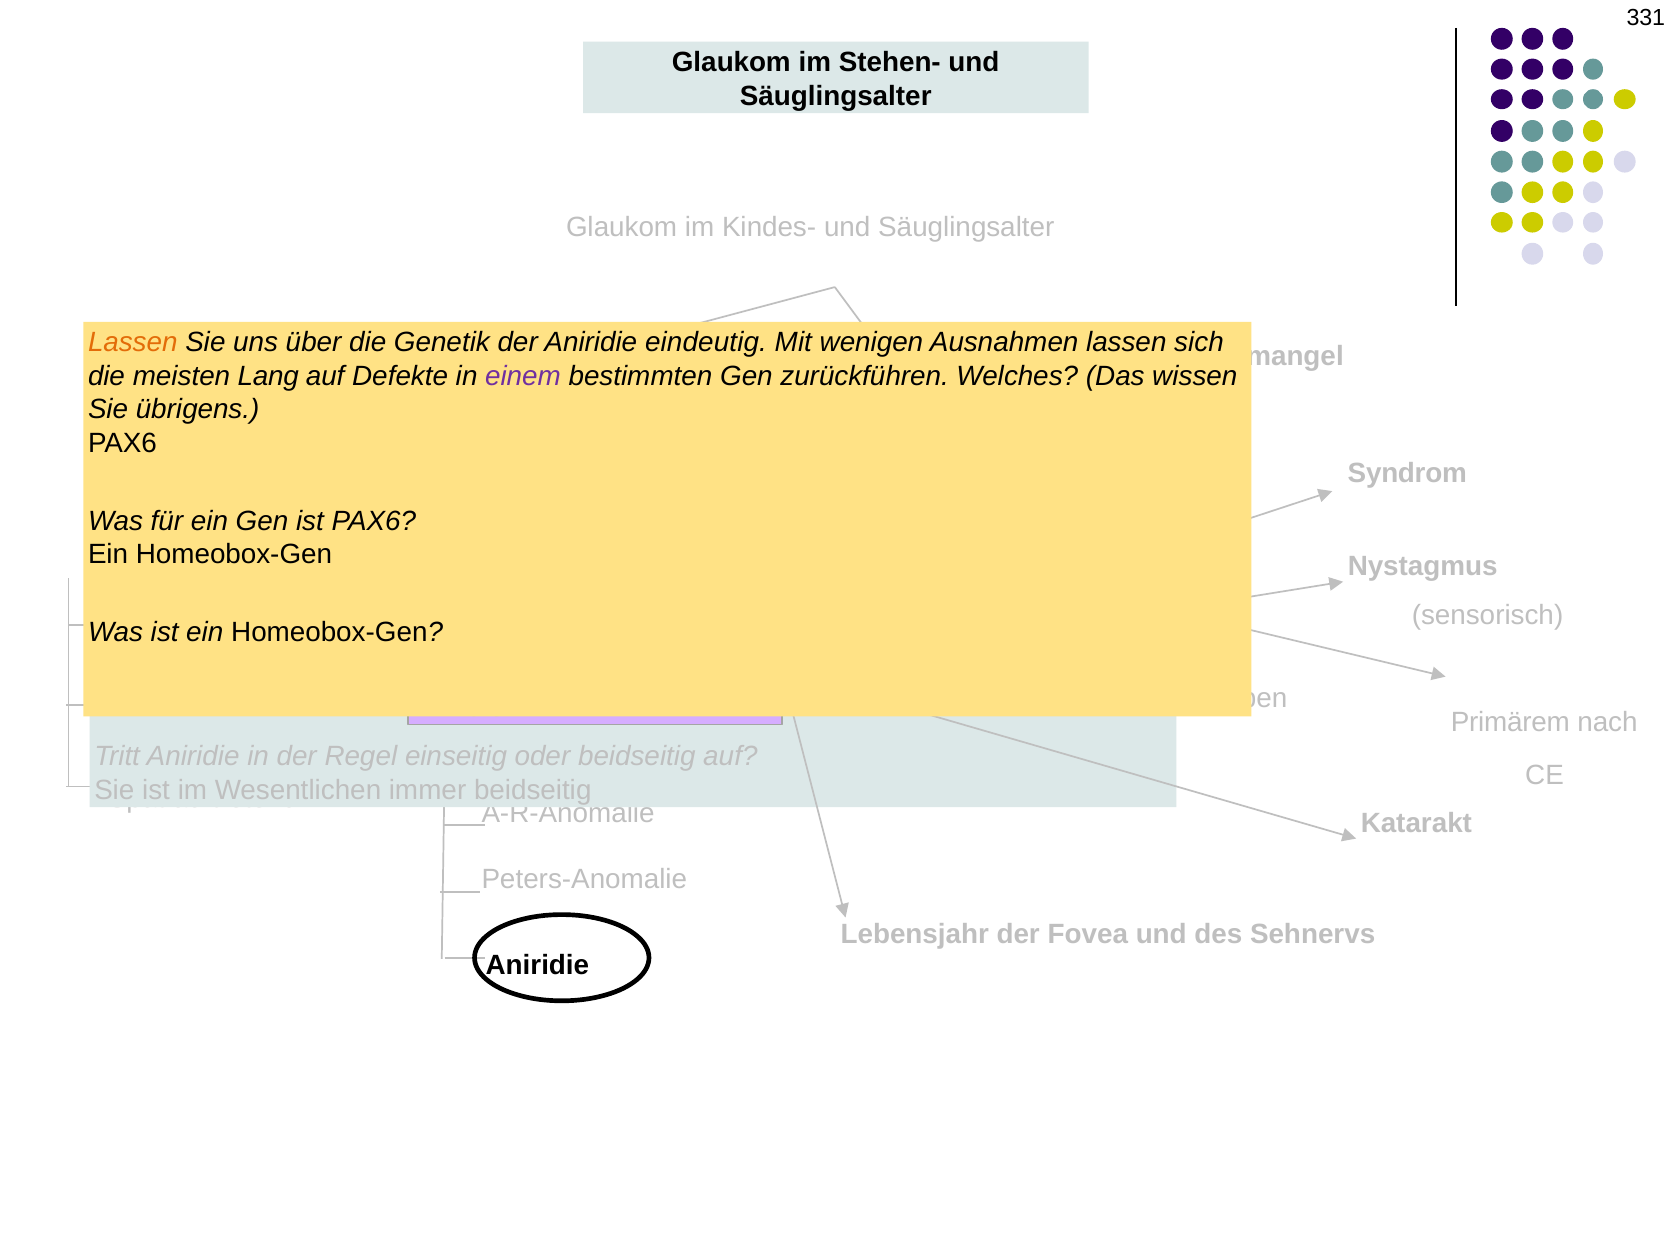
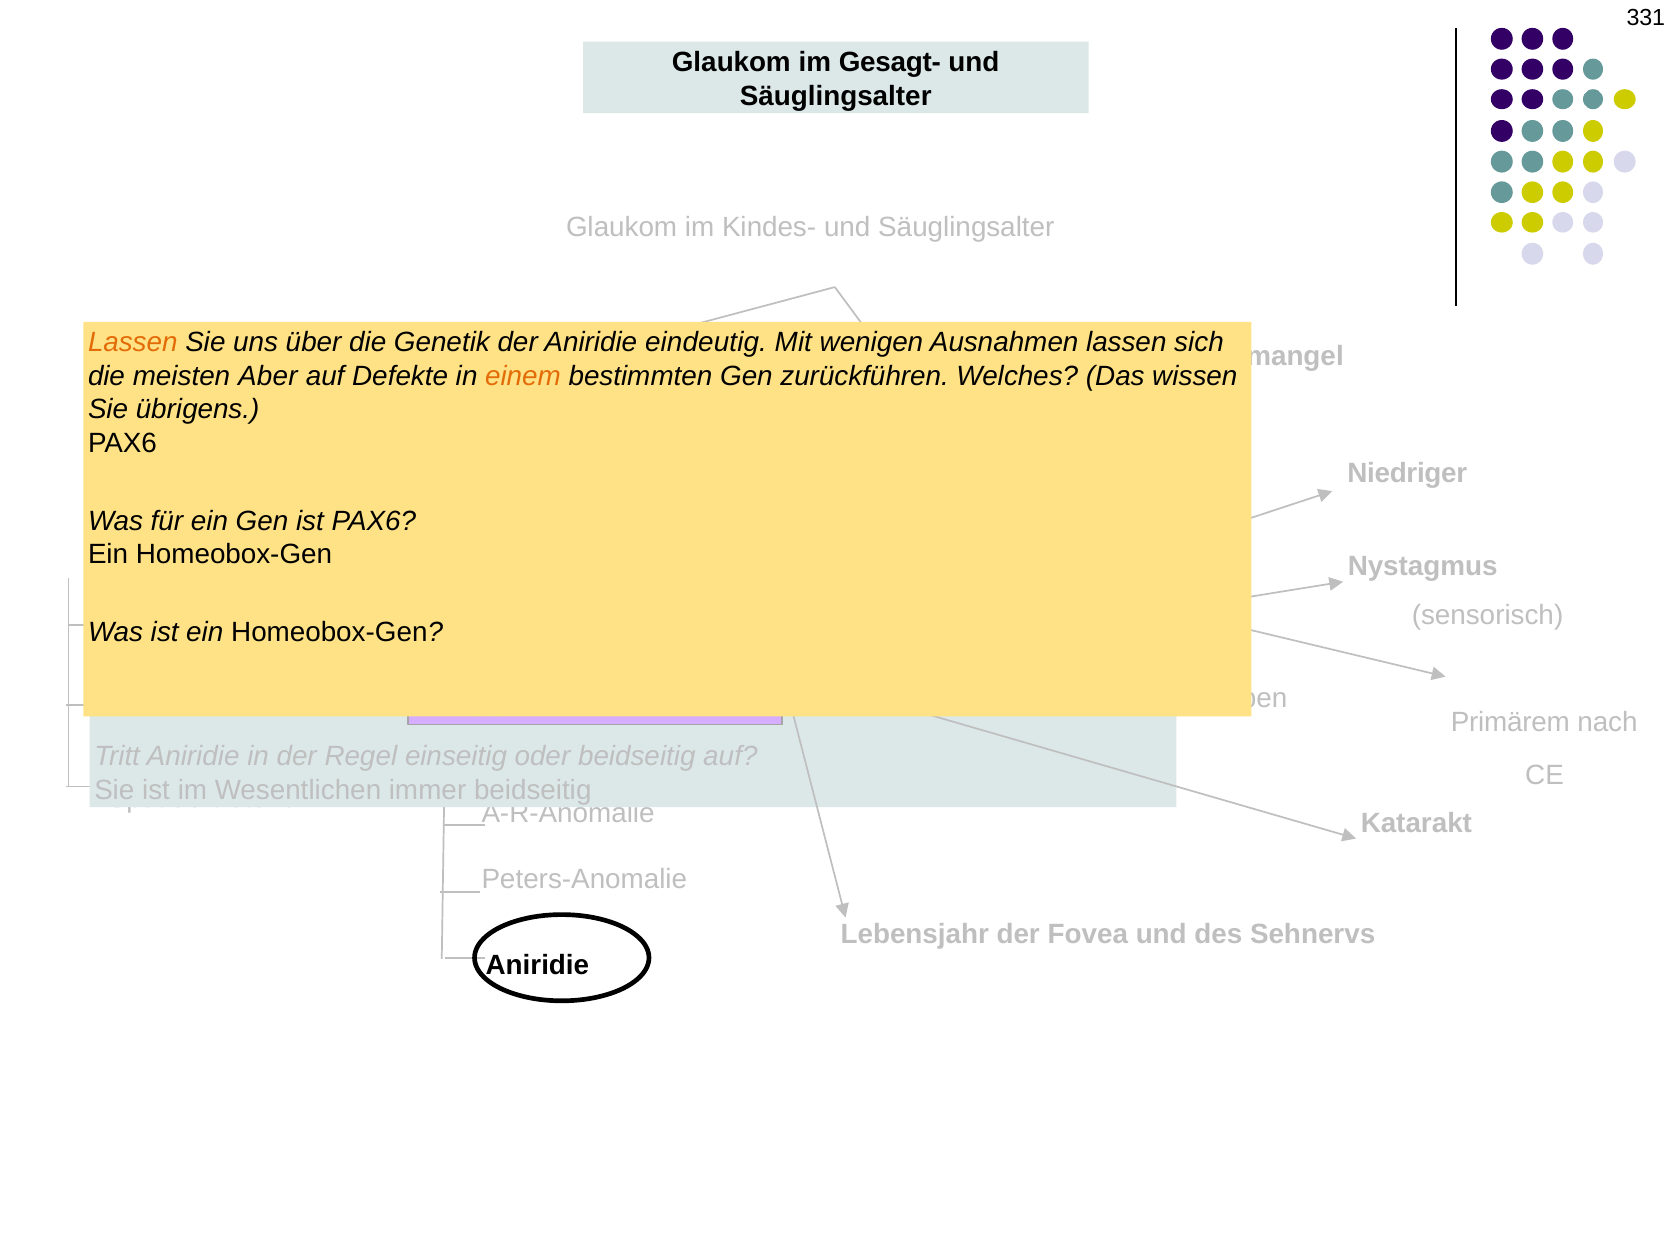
Stehen-: Stehen- -> Gesagt-
Lang: Lang -> Aber
einem colour: purple -> orange
Syndrom: Syndrom -> Niedriger
